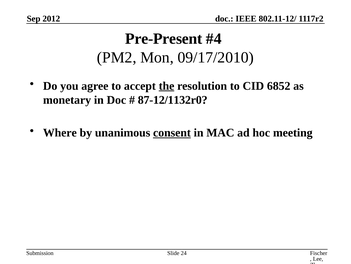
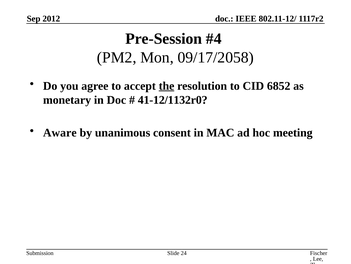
Pre-Present: Pre-Present -> Pre-Session
09/17/2010: 09/17/2010 -> 09/17/2058
87-12/1132r0: 87-12/1132r0 -> 41-12/1132r0
Where: Where -> Aware
consent underline: present -> none
